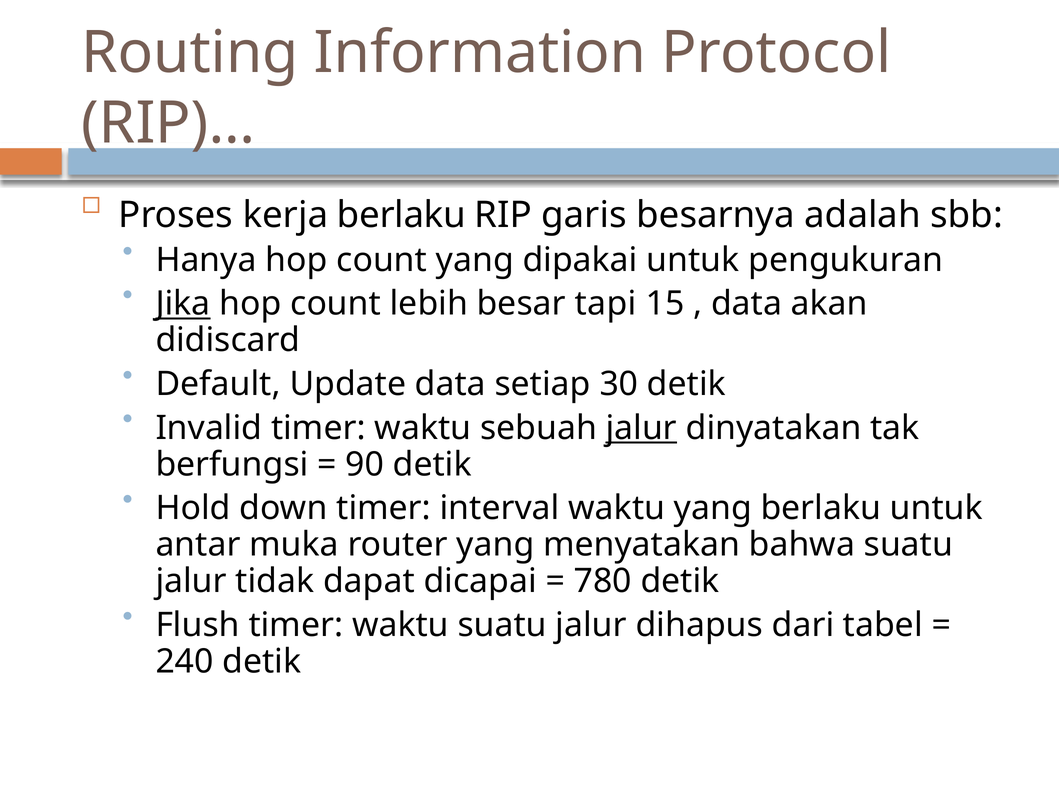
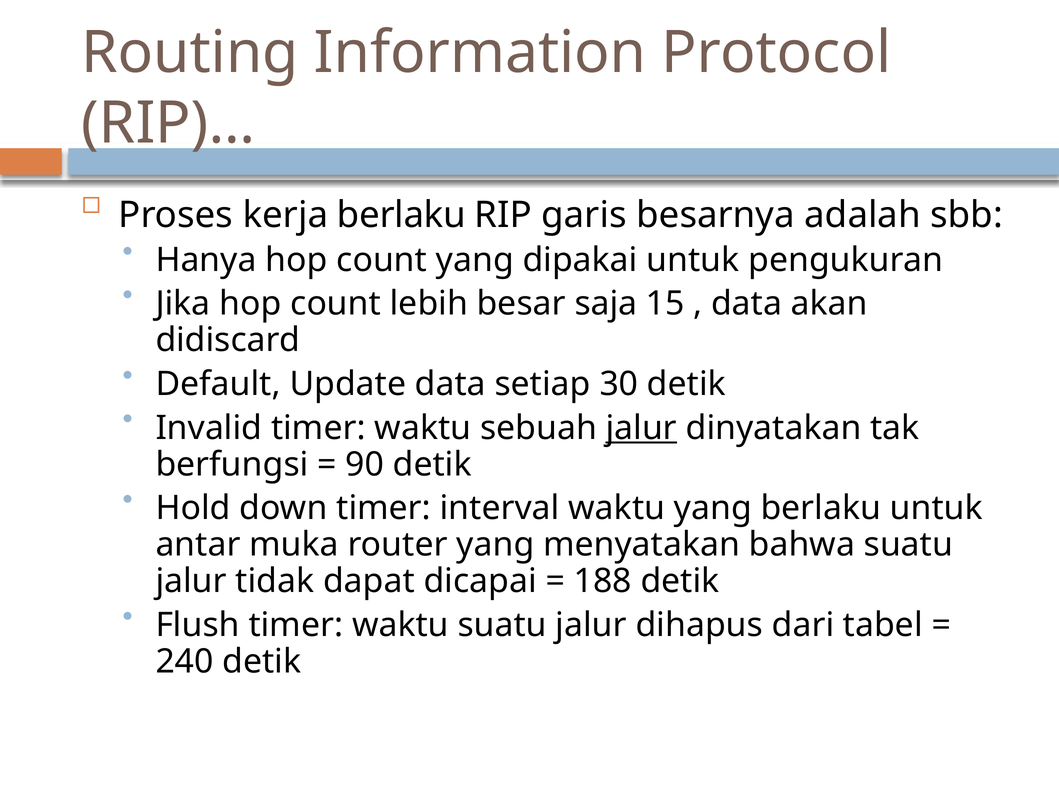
Jika underline: present -> none
tapi: tapi -> saja
780: 780 -> 188
